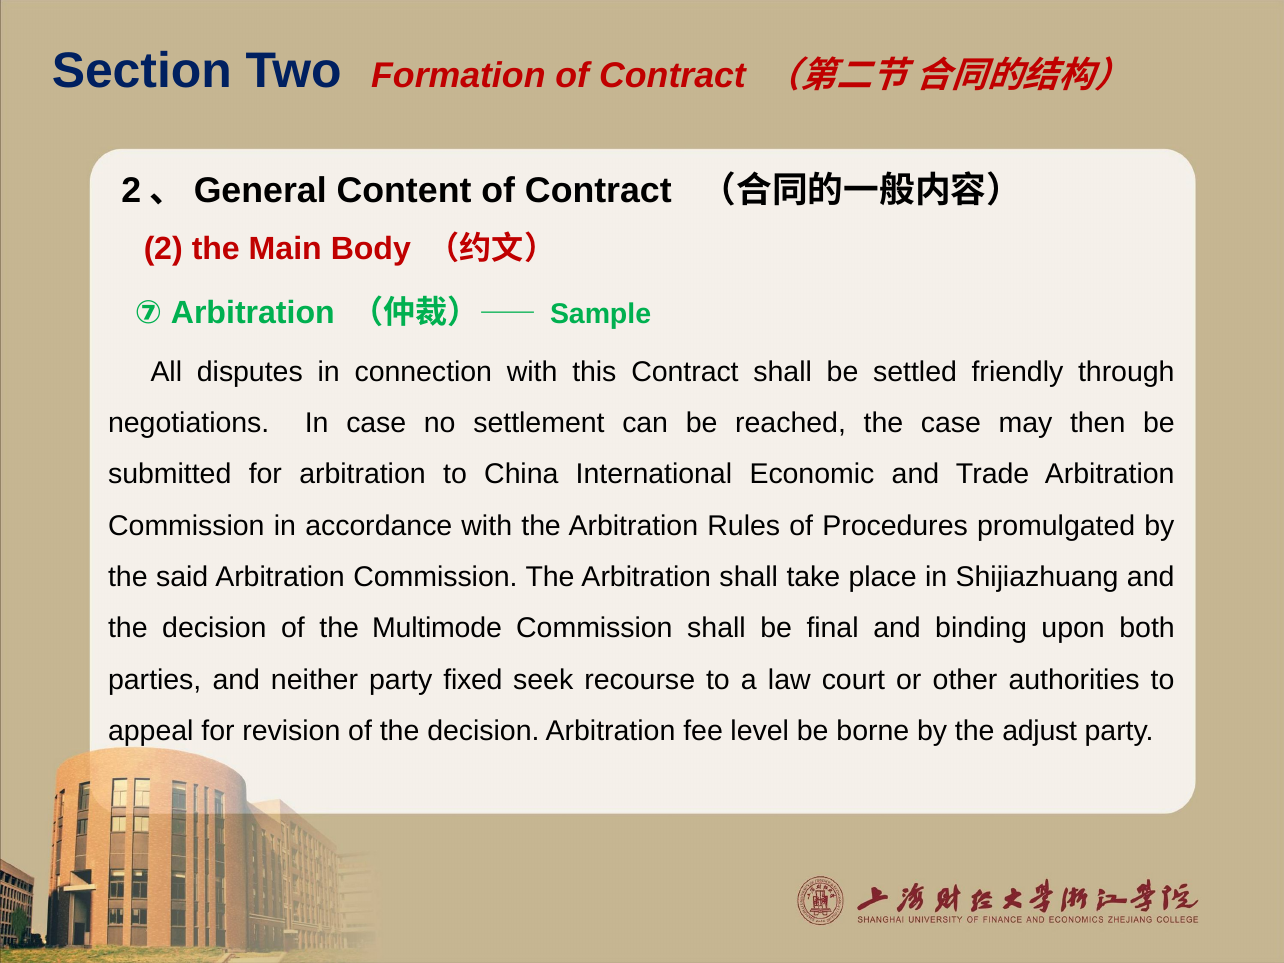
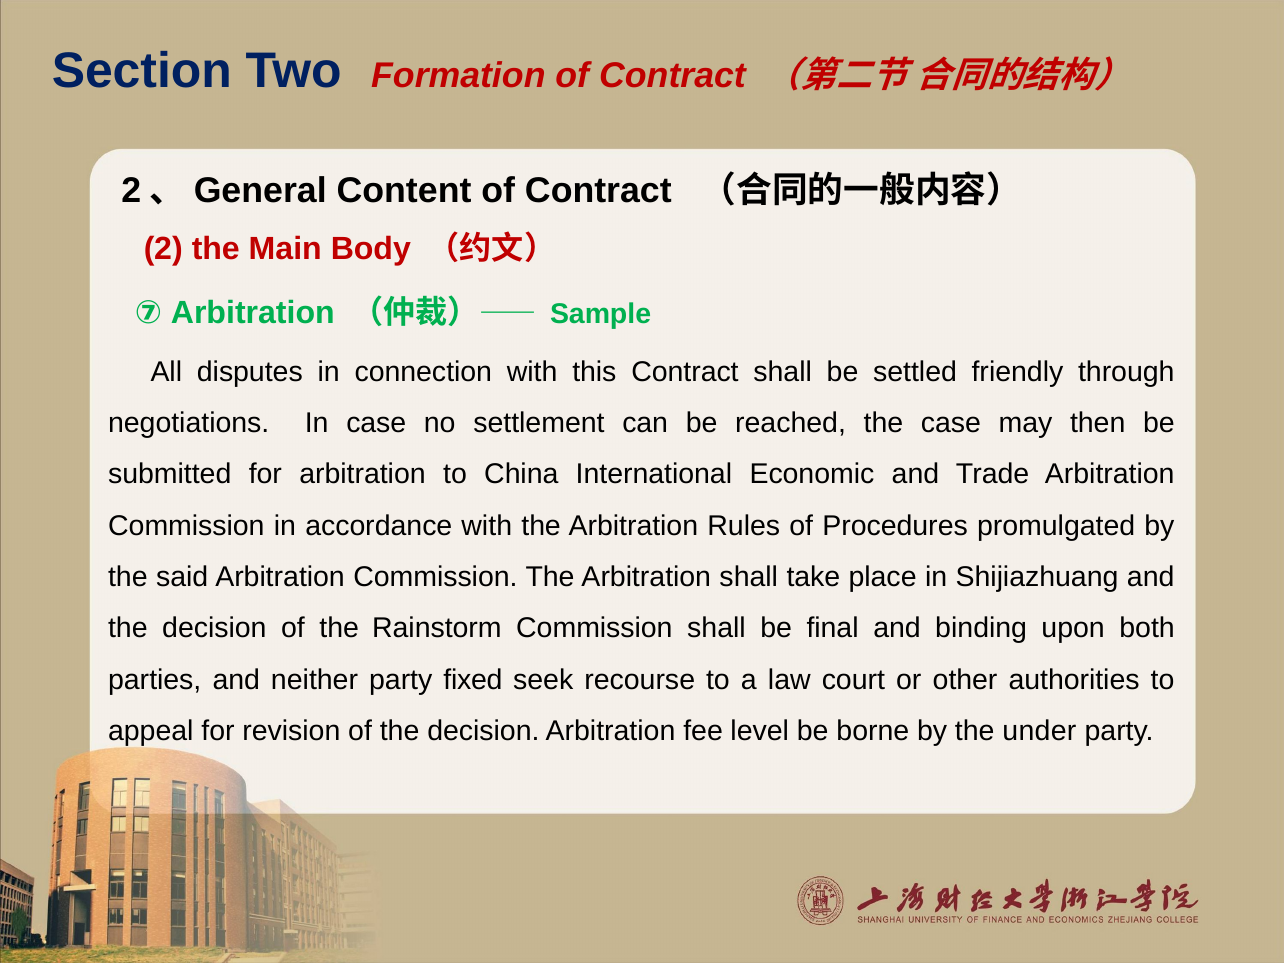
Multimode: Multimode -> Rainstorm
adjust: adjust -> under
